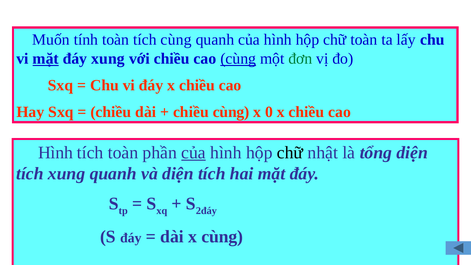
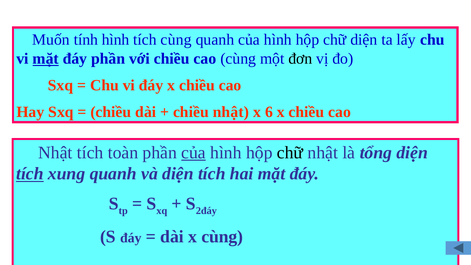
tính toàn: toàn -> hình
chữ toàn: toàn -> diện
đáy xung: xung -> phần
cùng at (238, 59) underline: present -> none
đơn colour: green -> black
chiều cùng: cùng -> nhật
0: 0 -> 6
Hình at (55, 153): Hình -> Nhật
tích at (30, 174) underline: none -> present
